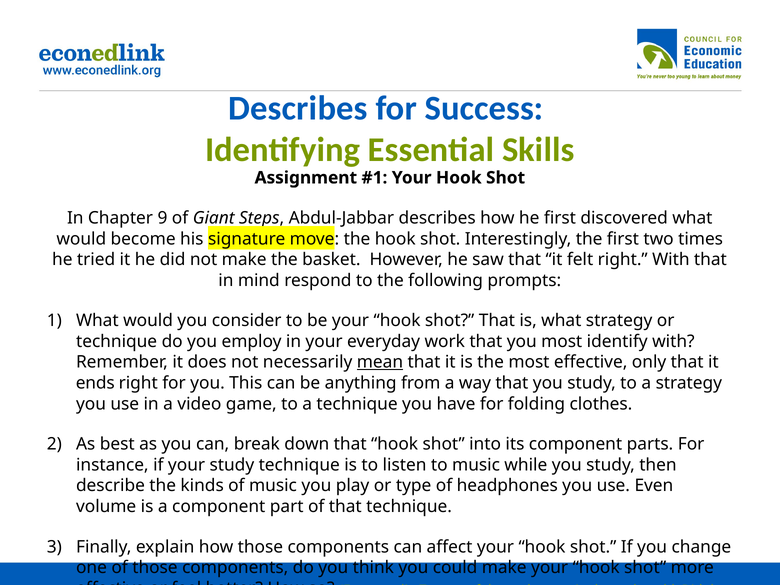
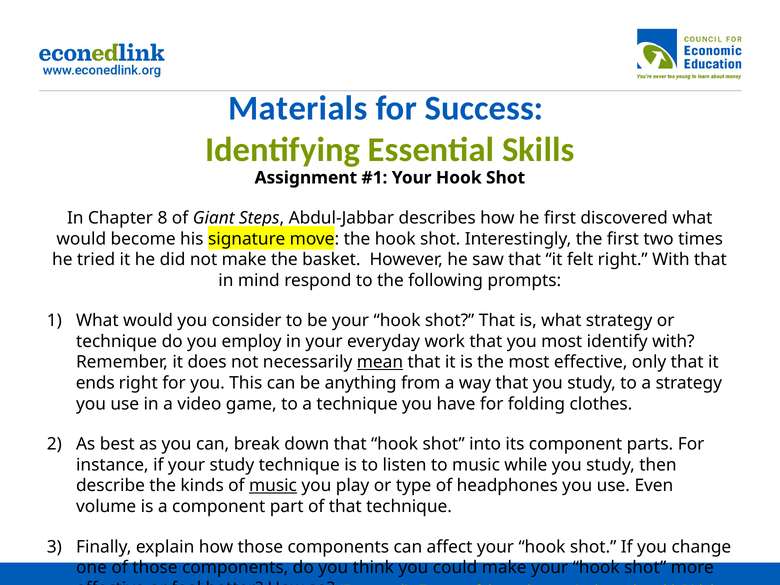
Describes at (298, 108): Describes -> Materials
9: 9 -> 8
music at (273, 486) underline: none -> present
